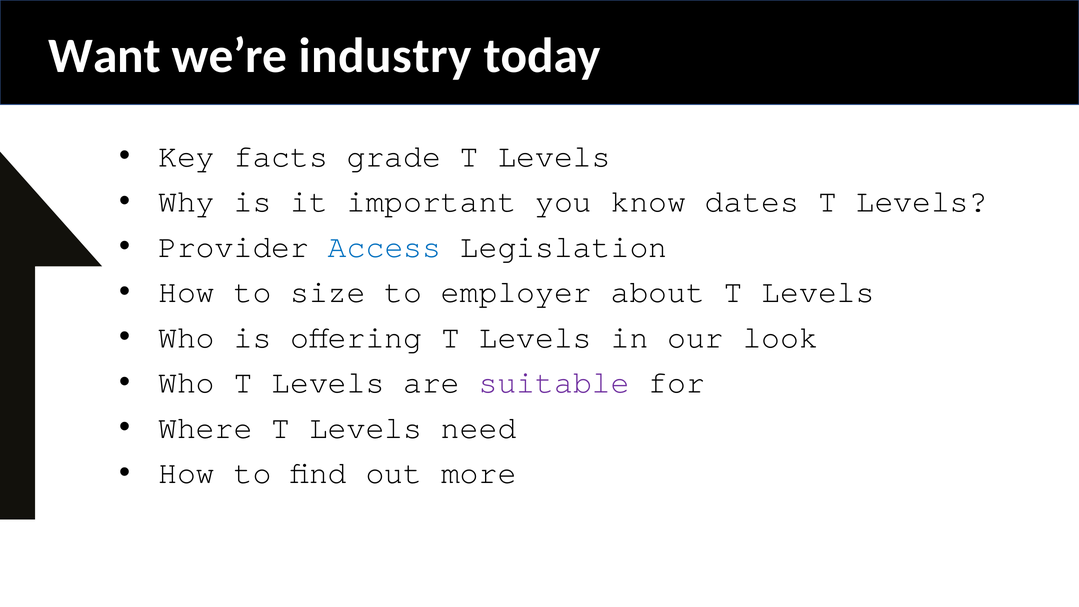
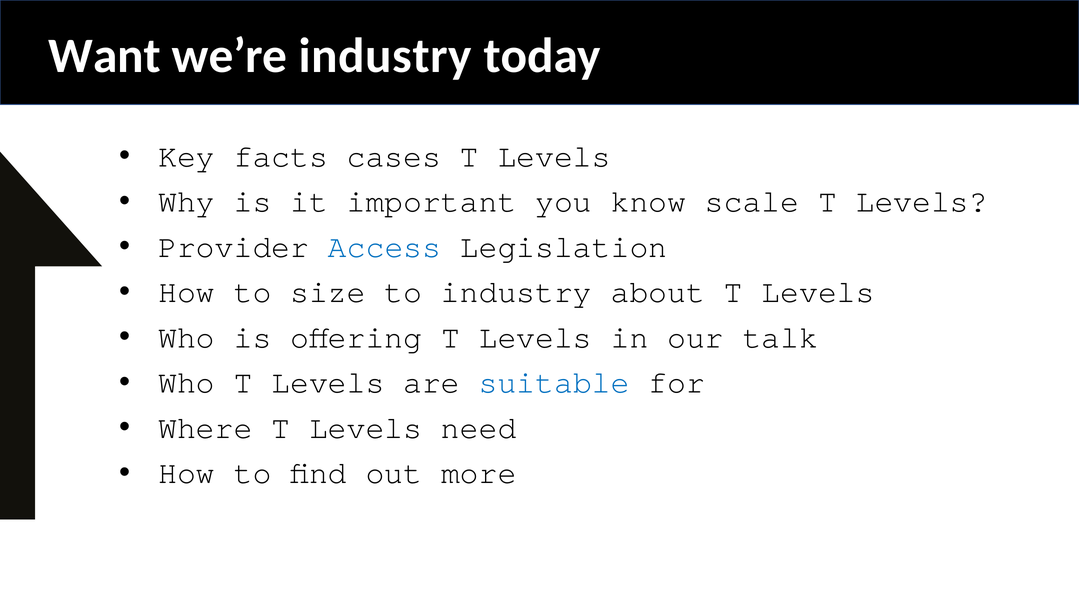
grade: grade -> cases
dates: dates -> scale
to employer: employer -> industry
look: look -> talk
suitable colour: purple -> blue
